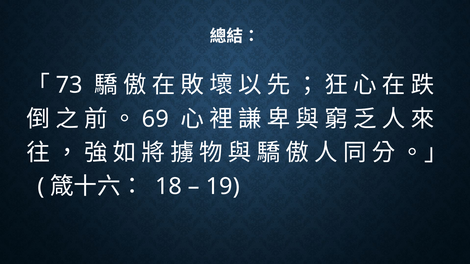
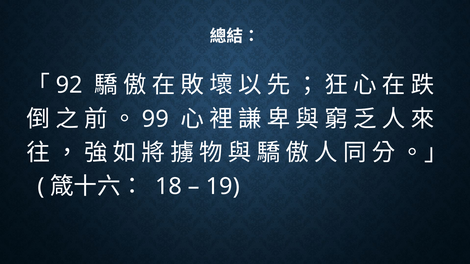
73: 73 -> 92
69: 69 -> 99
